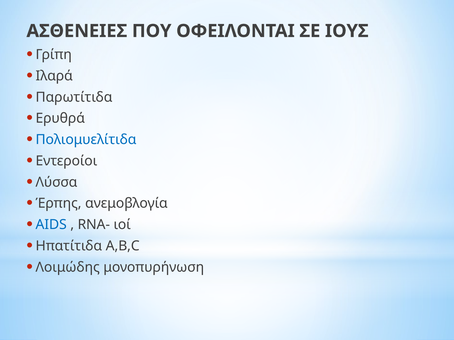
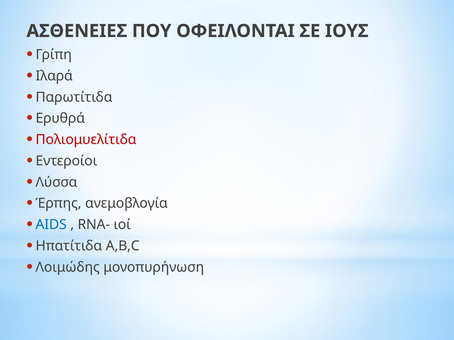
Πολιομυελίτιδα colour: blue -> red
